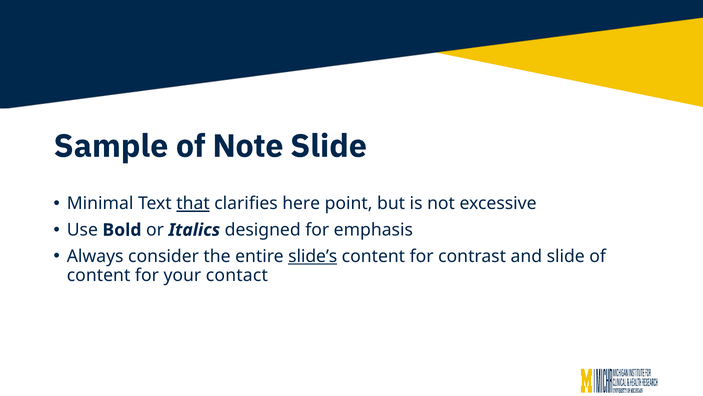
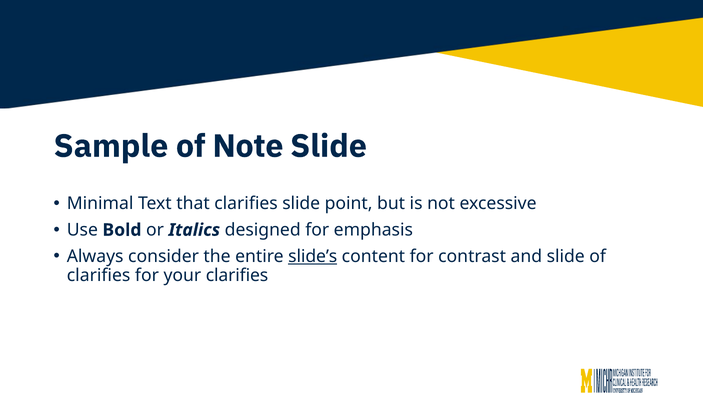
that underline: present -> none
clarifies here: here -> slide
content at (99, 275): content -> clarifies
your contact: contact -> clarifies
